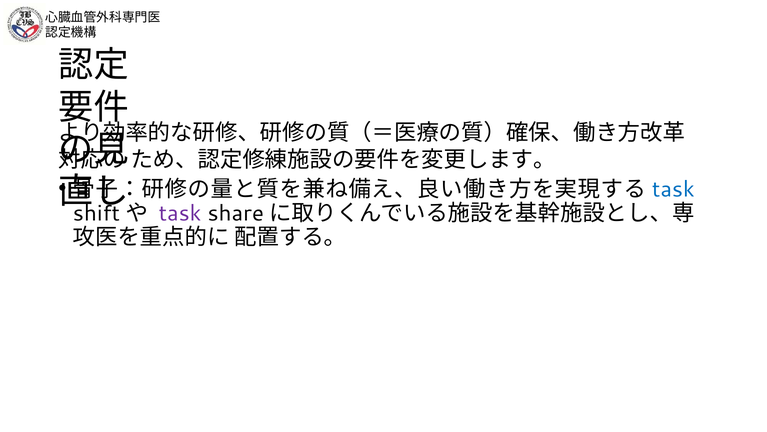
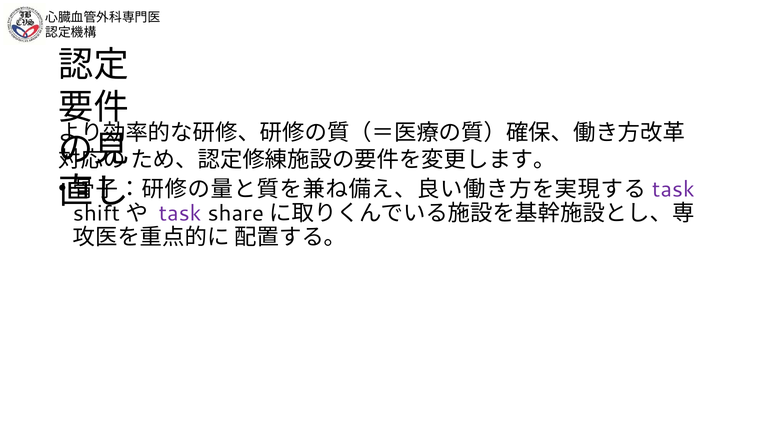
task at (673, 189) colour: blue -> purple
